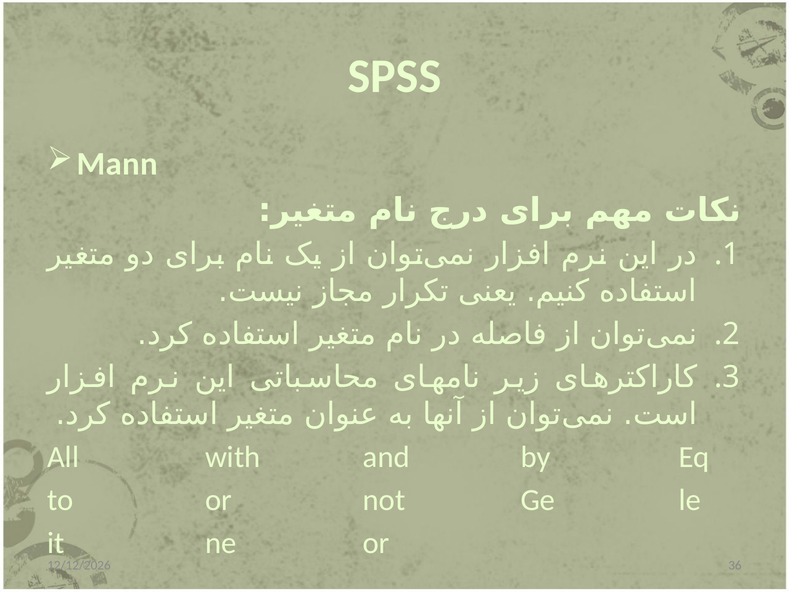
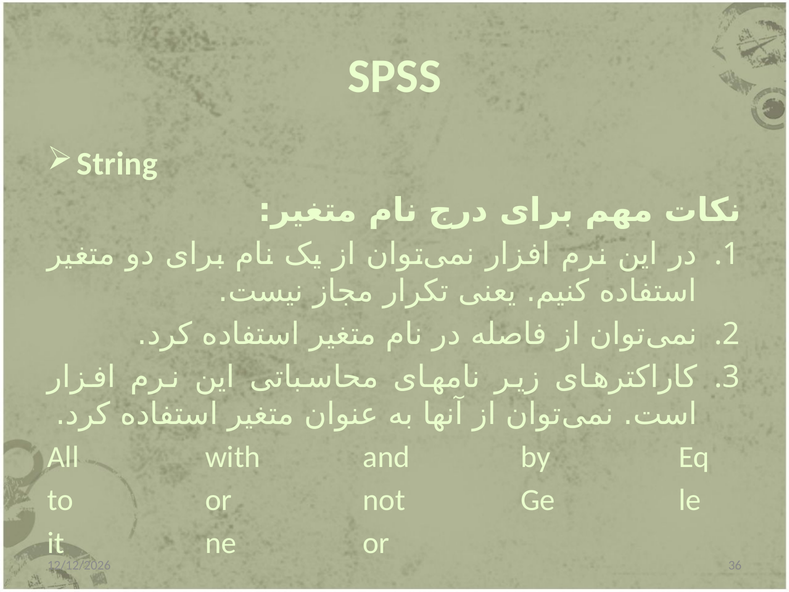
Mann: Mann -> String
